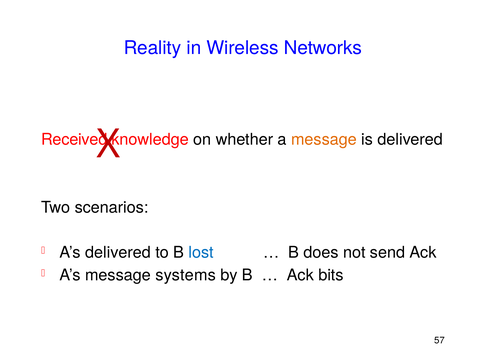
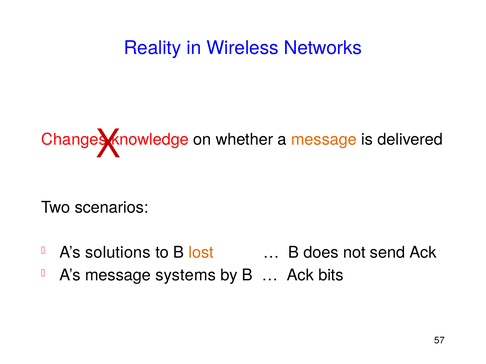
Received: Received -> Changes
A’s delivered: delivered -> solutions
lost colour: blue -> orange
